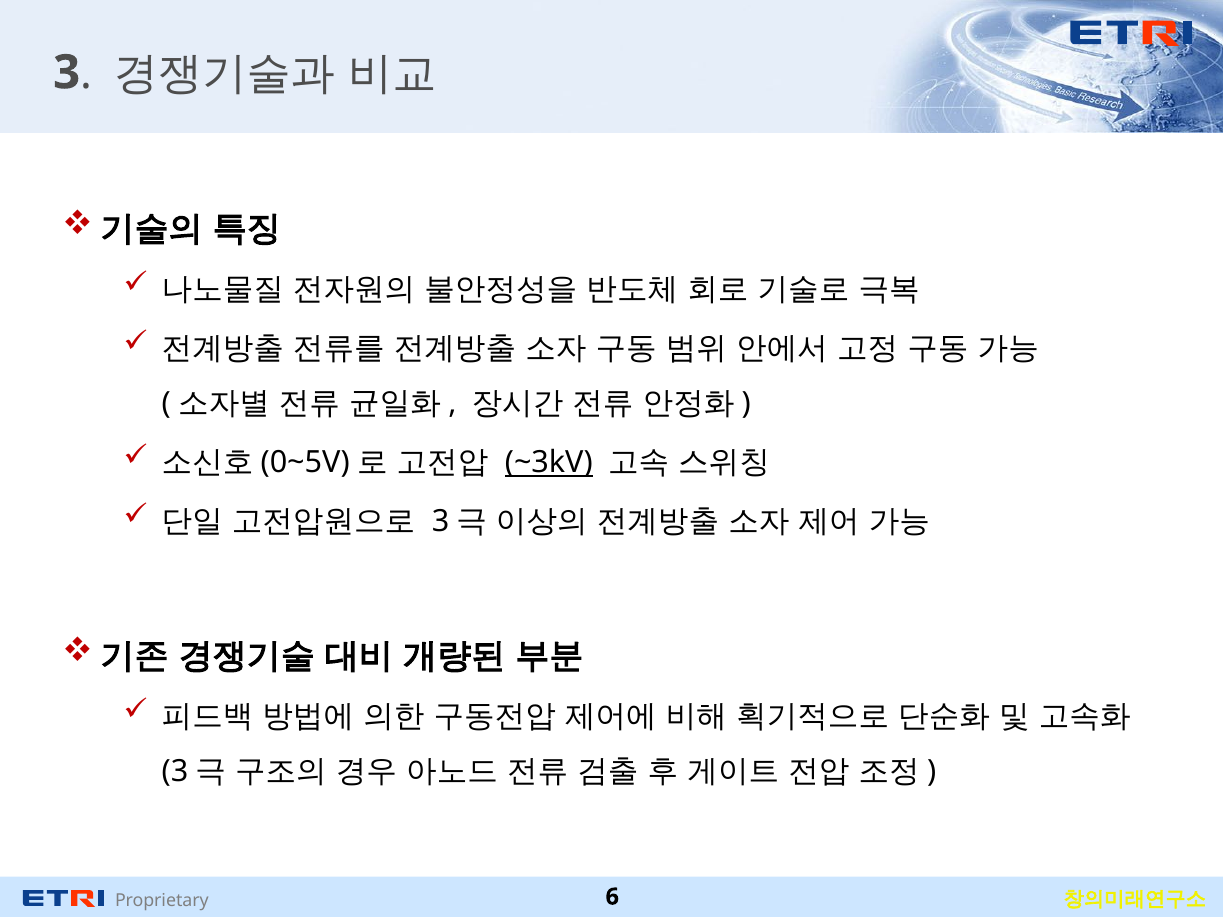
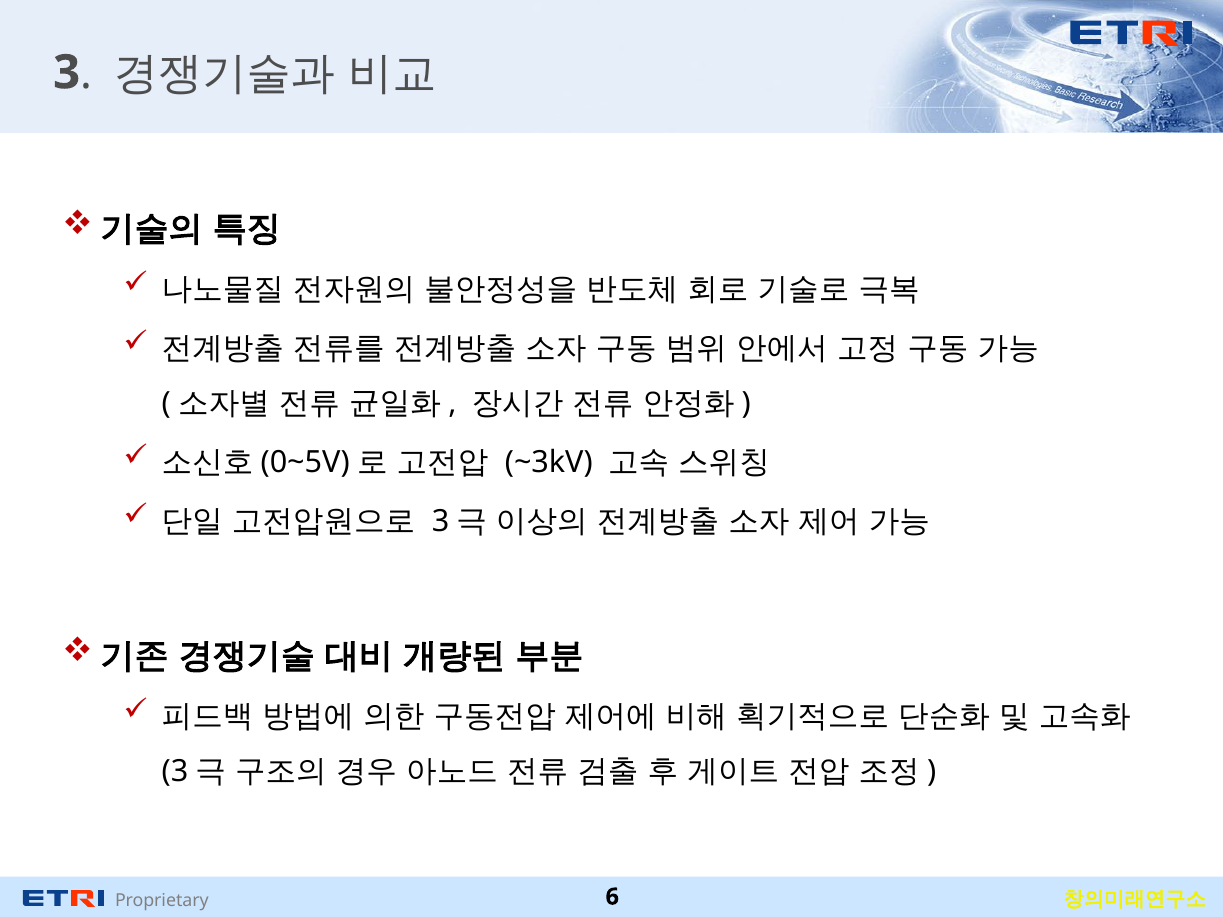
~3kV underline: present -> none
